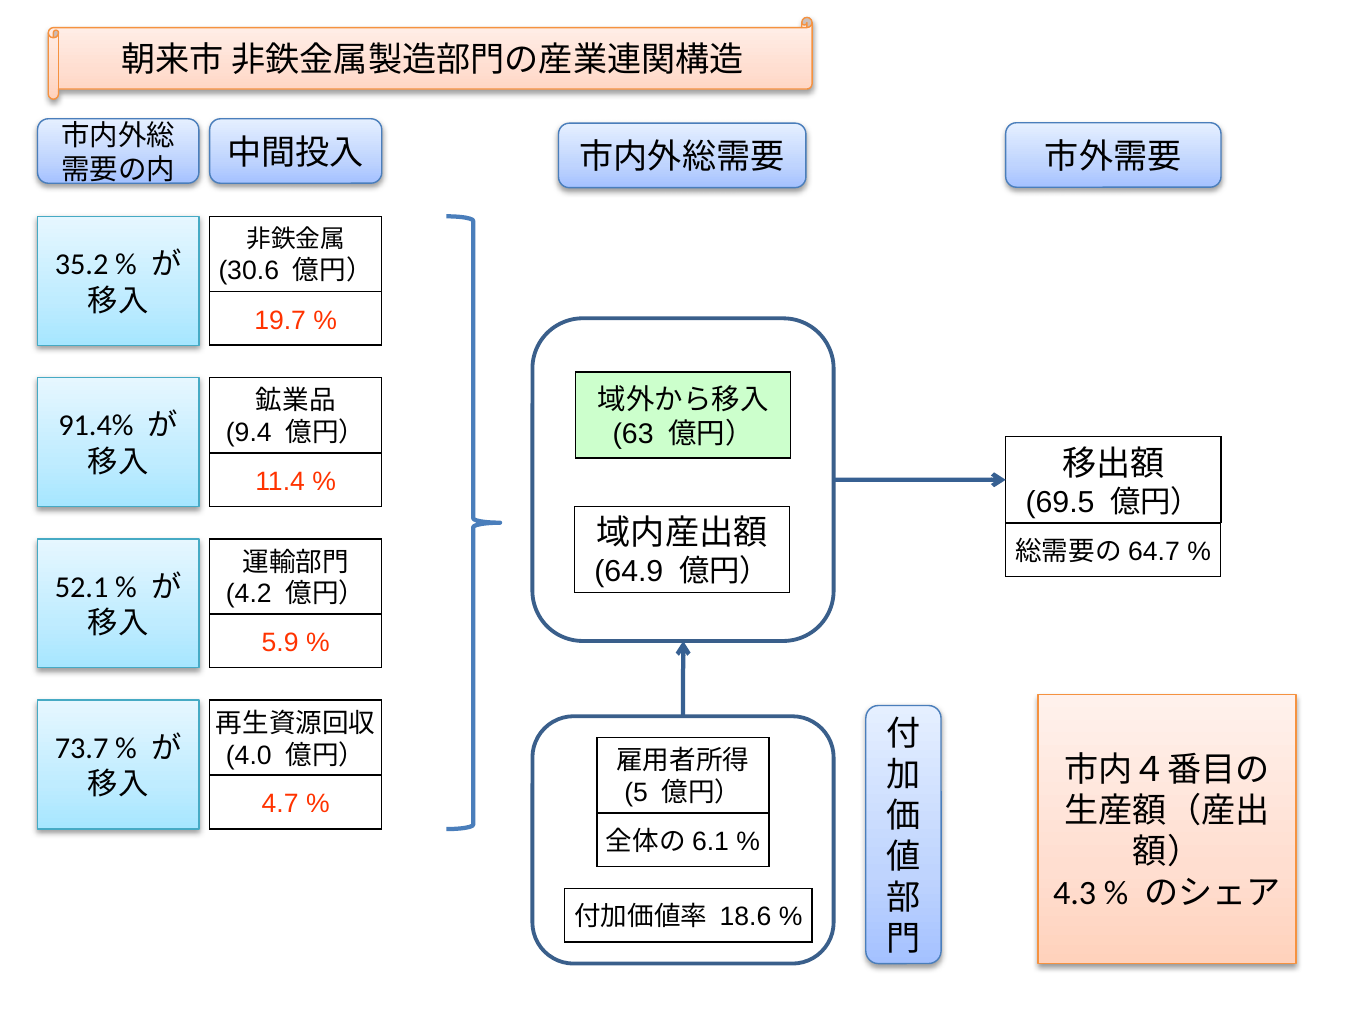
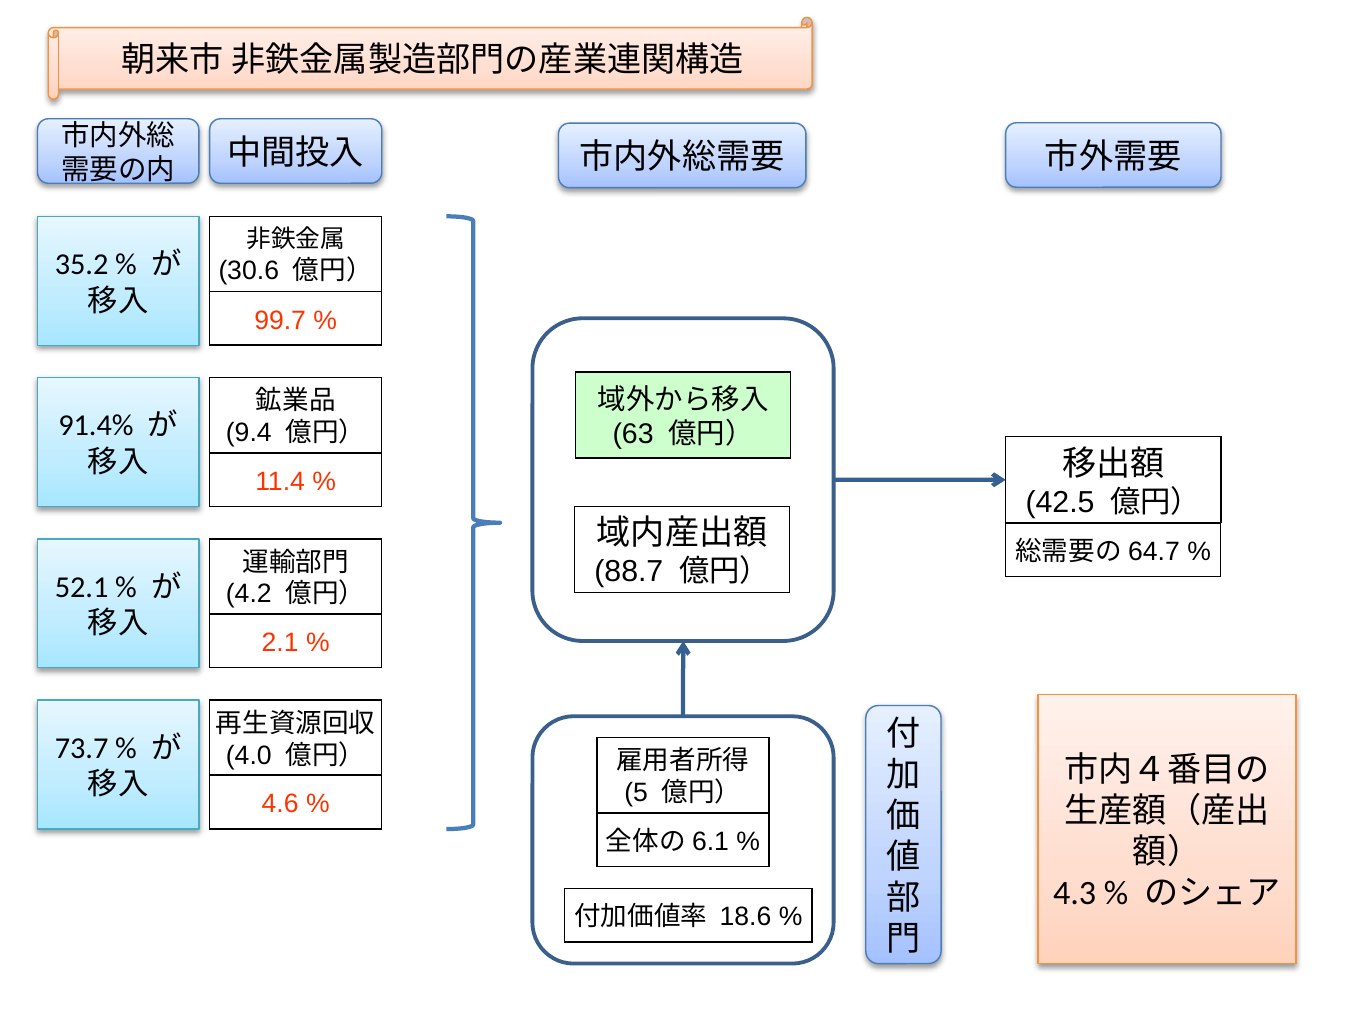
19.7: 19.7 -> 99.7
69.5: 69.5 -> 42.5
64.9: 64.9 -> 88.7
5.9: 5.9 -> 2.1
4.7: 4.7 -> 4.6
